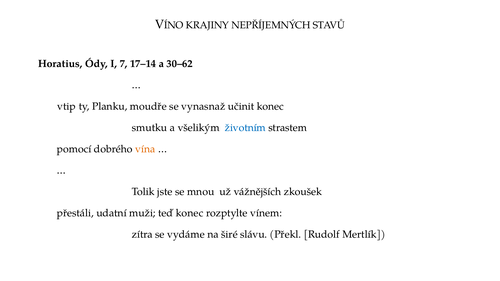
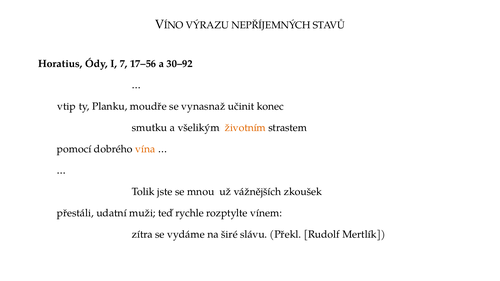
KRAJINY: KRAJINY -> VÝRAZU
17–14: 17–14 -> 17–56
30–62: 30–62 -> 30–92
životním colour: blue -> orange
teď konec: konec -> rychle
